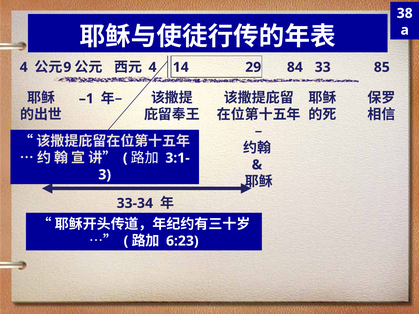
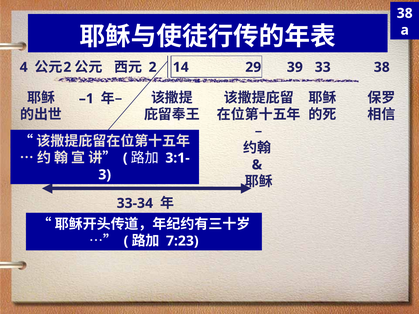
9 at (67, 67): 9 -> 2
4 at (153, 67): 4 -> 2
84: 84 -> 39
33 85: 85 -> 38
6:23: 6:23 -> 7:23
